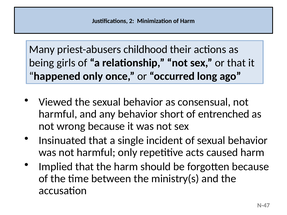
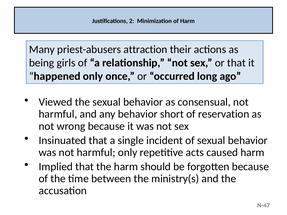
childhood: childhood -> attraction
entrenched: entrenched -> reservation
